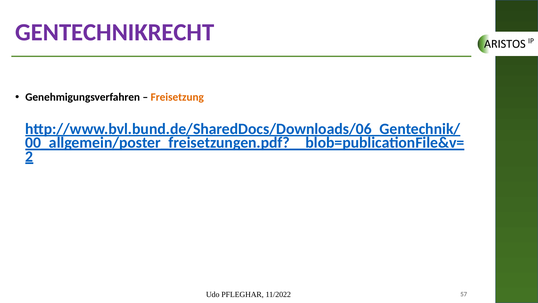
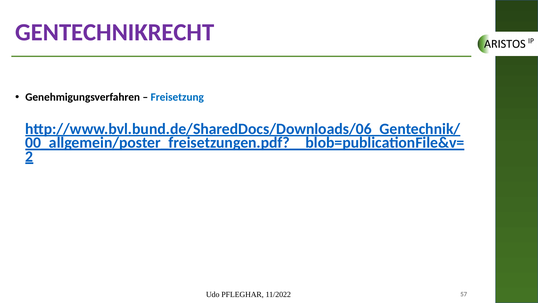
Freisetzung colour: orange -> blue
